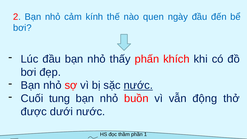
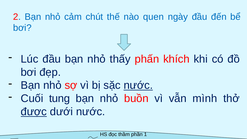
kính: kính -> chút
động: động -> mình
được underline: none -> present
